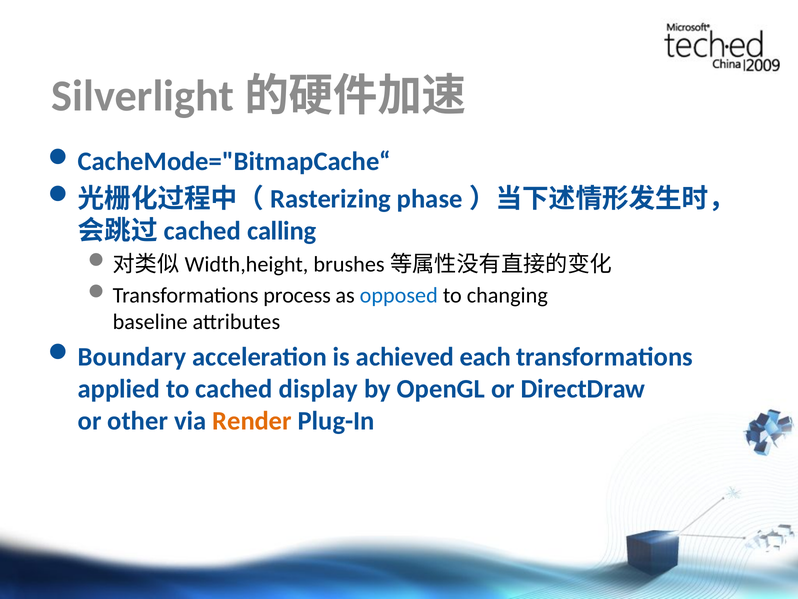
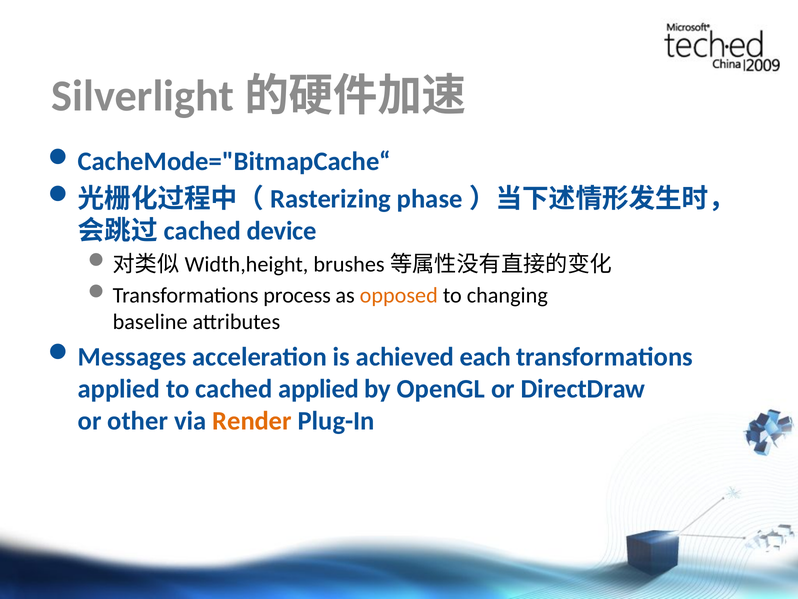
calling: calling -> device
opposed colour: blue -> orange
Boundary: Boundary -> Messages
cached display: display -> applied
